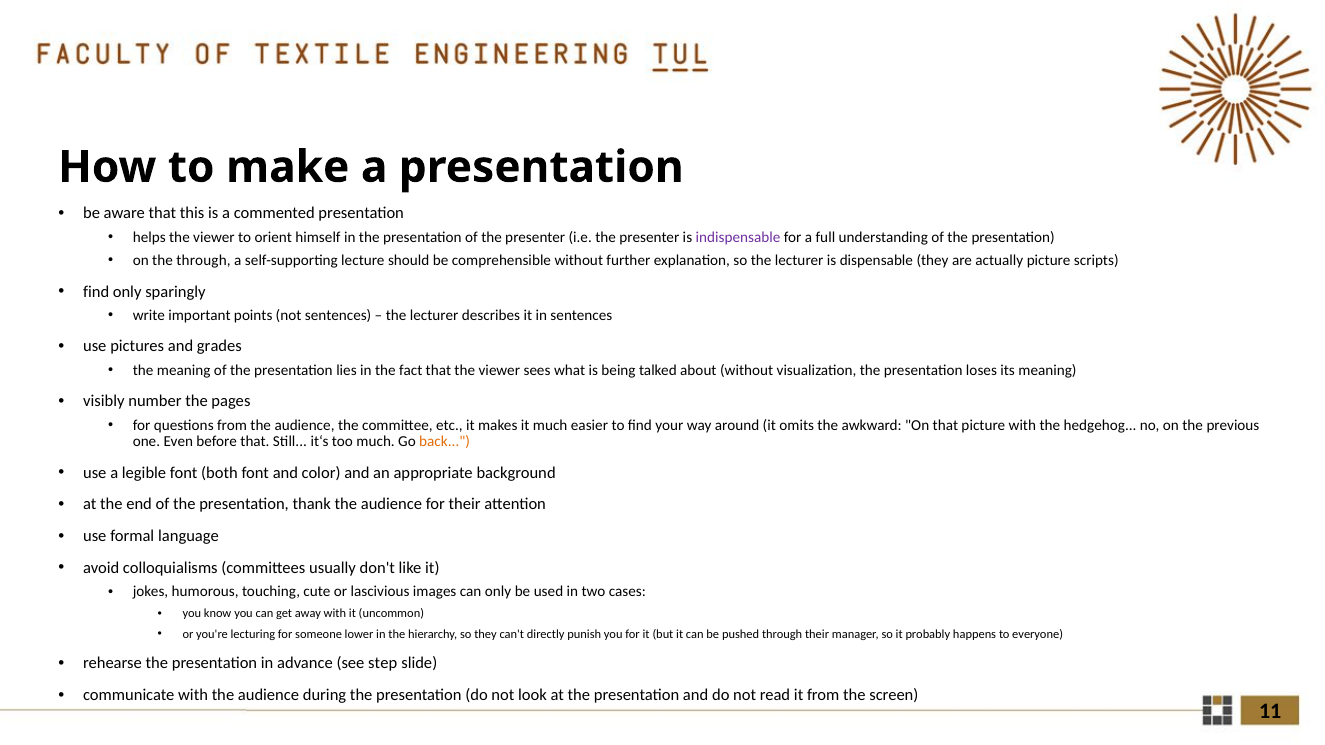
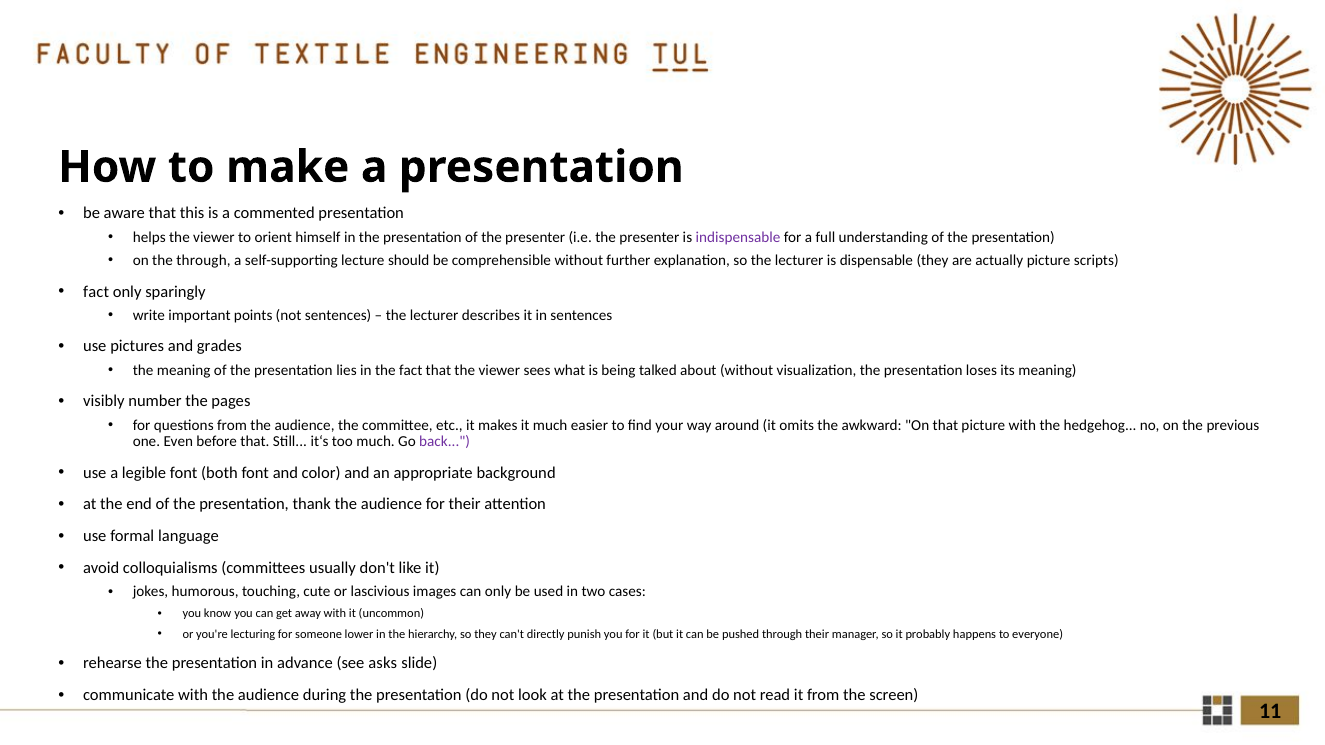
find at (96, 292): find -> fact
back colour: orange -> purple
step: step -> asks
